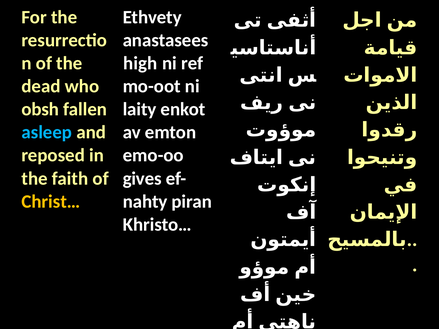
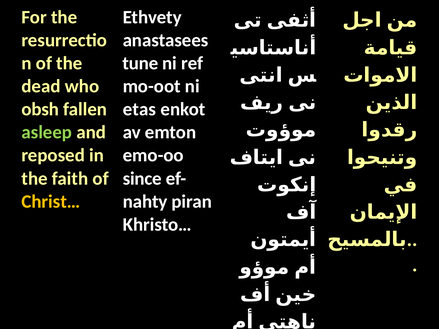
high: high -> tune
laity: laity -> etas
asleep colour: light blue -> light green
gives: gives -> since
